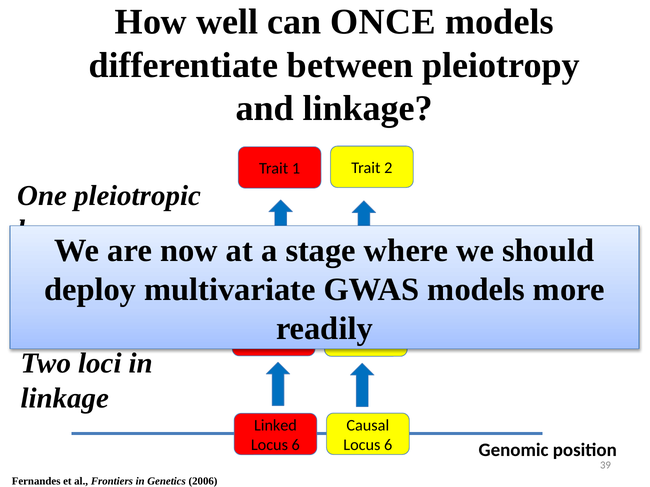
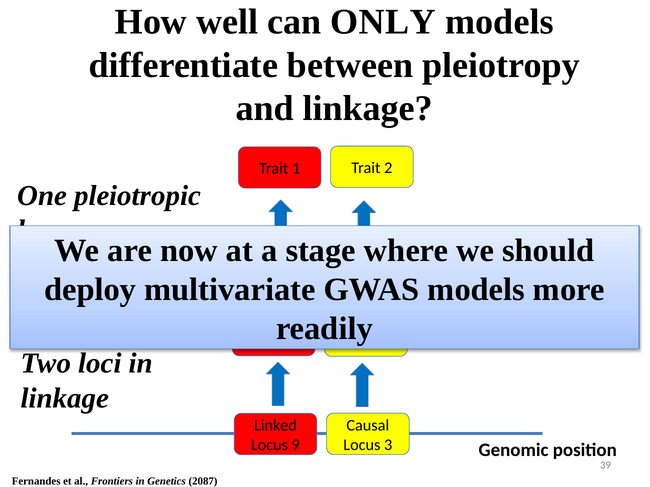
ONCE: ONCE -> ONLY
6 at (388, 445): 6 -> 3
6 at (296, 445): 6 -> 9
2006: 2006 -> 2087
